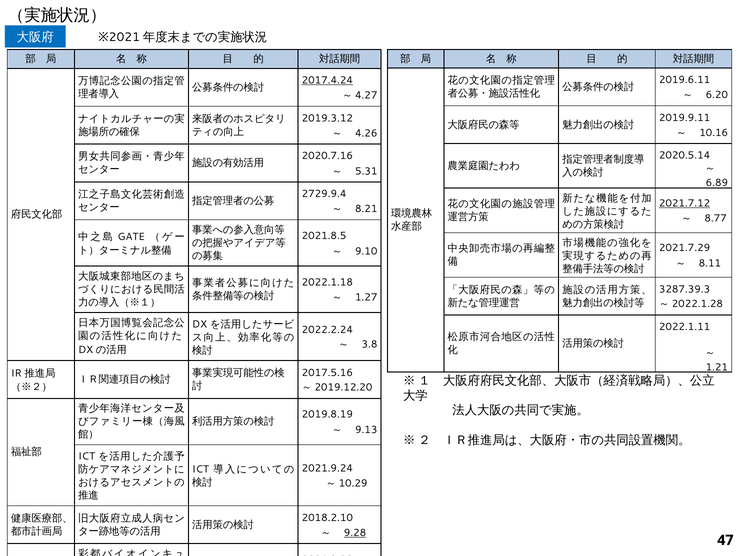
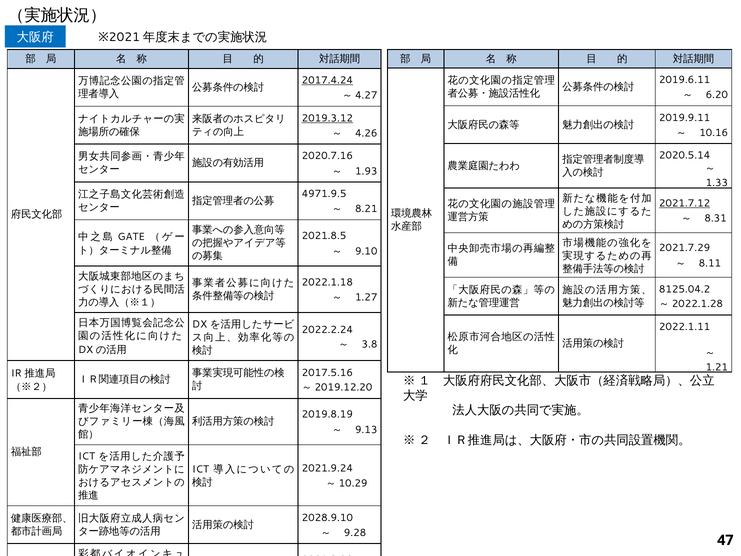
2019.3.12 underline: none -> present
5.31: 5.31 -> 1.93
6.89: 6.89 -> 1.33
2729.9.4: 2729.9.4 -> 4971.9.5
8.77: 8.77 -> 8.31
3287.39.3: 3287.39.3 -> 8125.04.2
2018.2.10: 2018.2.10 -> 2028.9.10
9.28 underline: present -> none
